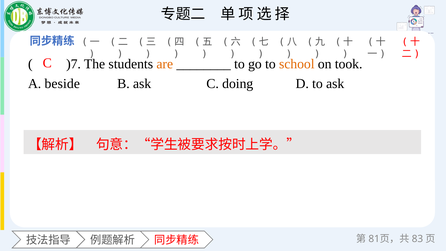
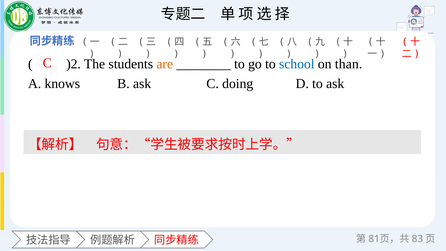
)7: )7 -> )2
school colour: orange -> blue
took: took -> than
beside: beside -> knows
